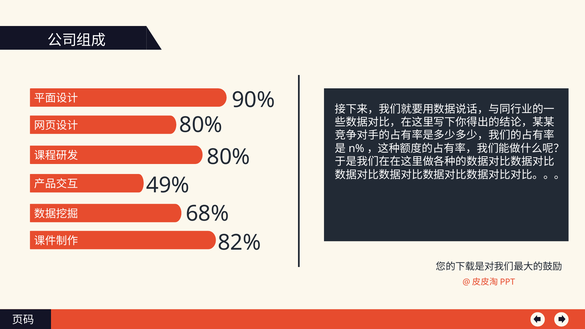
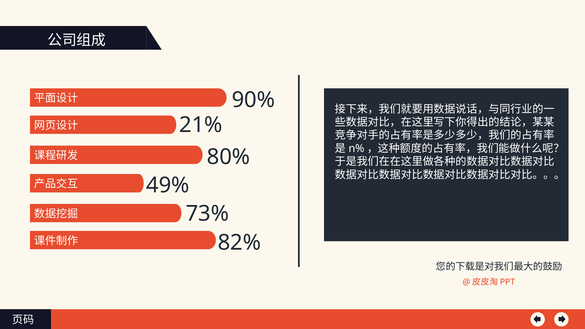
80% at (201, 125): 80% -> 21%
68%: 68% -> 73%
